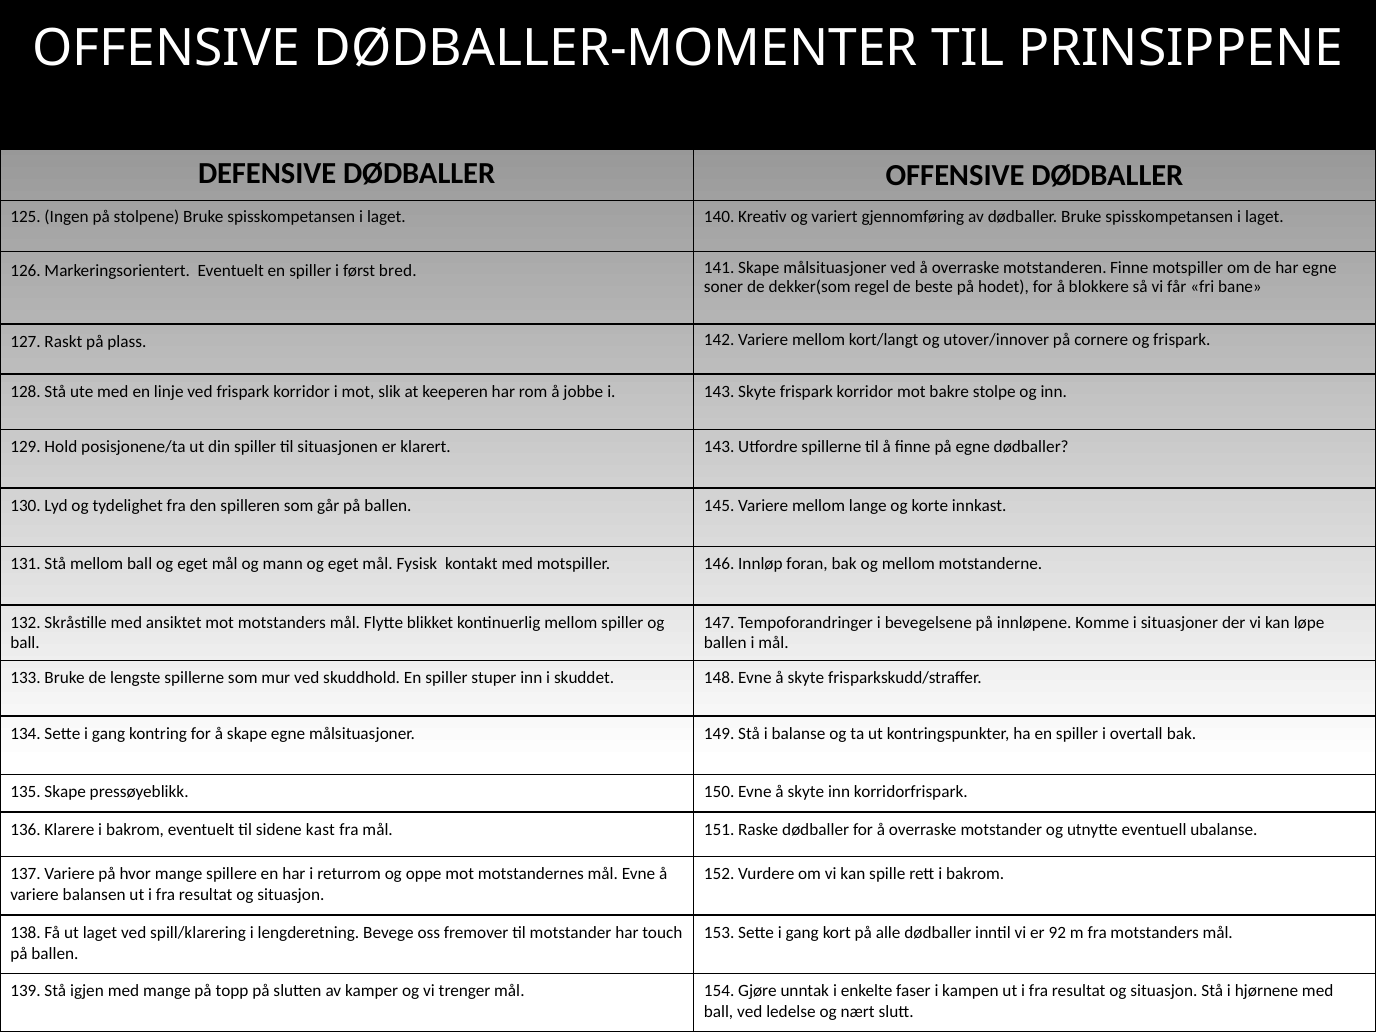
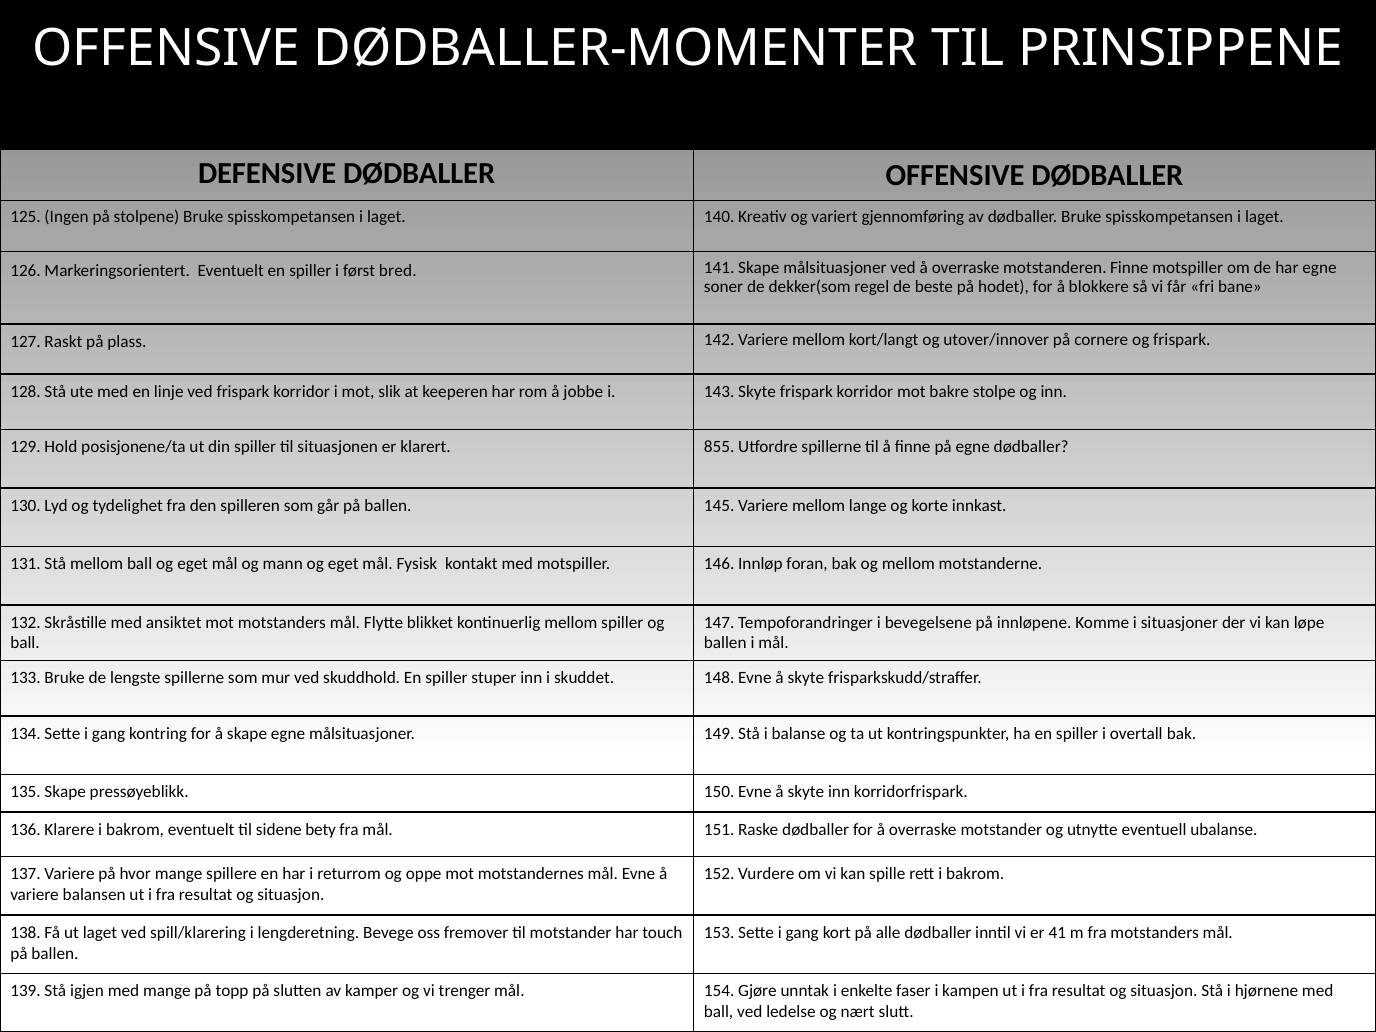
klarert 143: 143 -> 855
kast: kast -> bety
92: 92 -> 41
